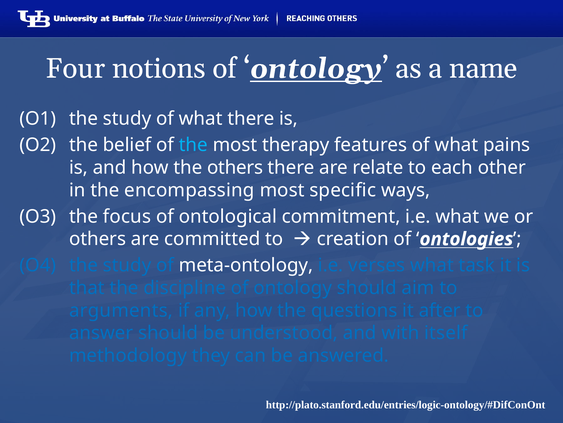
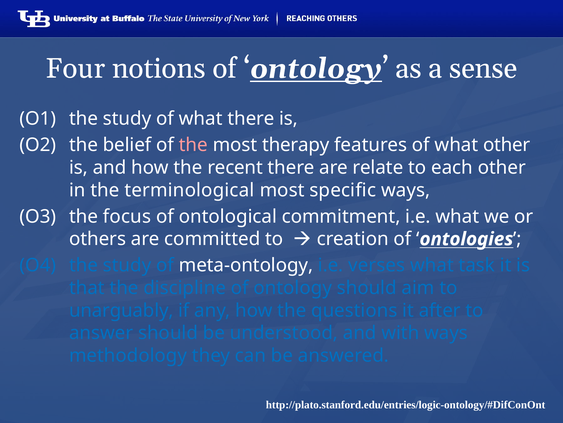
name: name -> sense
the at (193, 145) colour: light blue -> pink
what pains: pains -> other
the others: others -> recent
encompassing: encompassing -> terminological
arguments: arguments -> unarguably
with itself: itself -> ways
